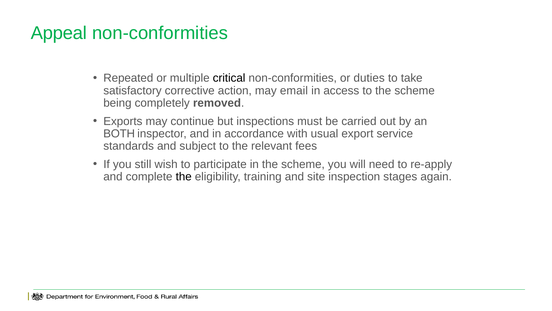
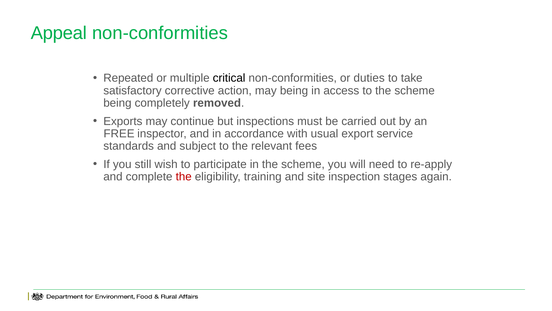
may email: email -> being
BOTH: BOTH -> FREE
the at (184, 176) colour: black -> red
